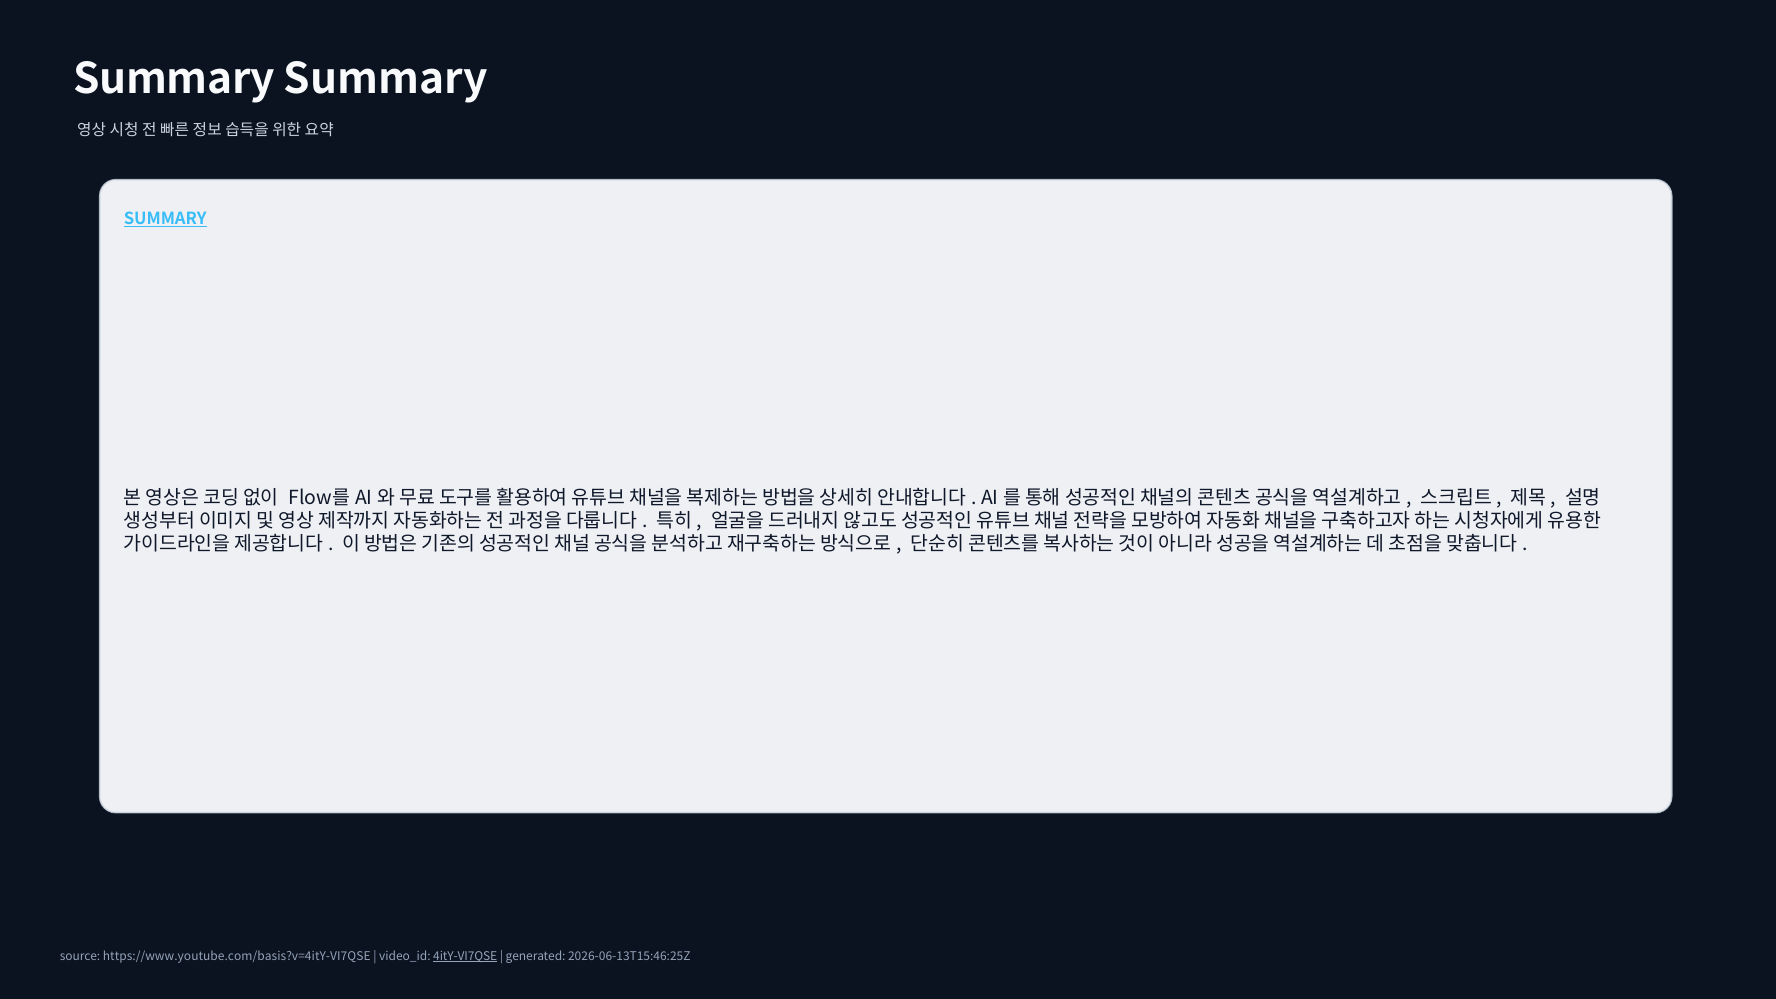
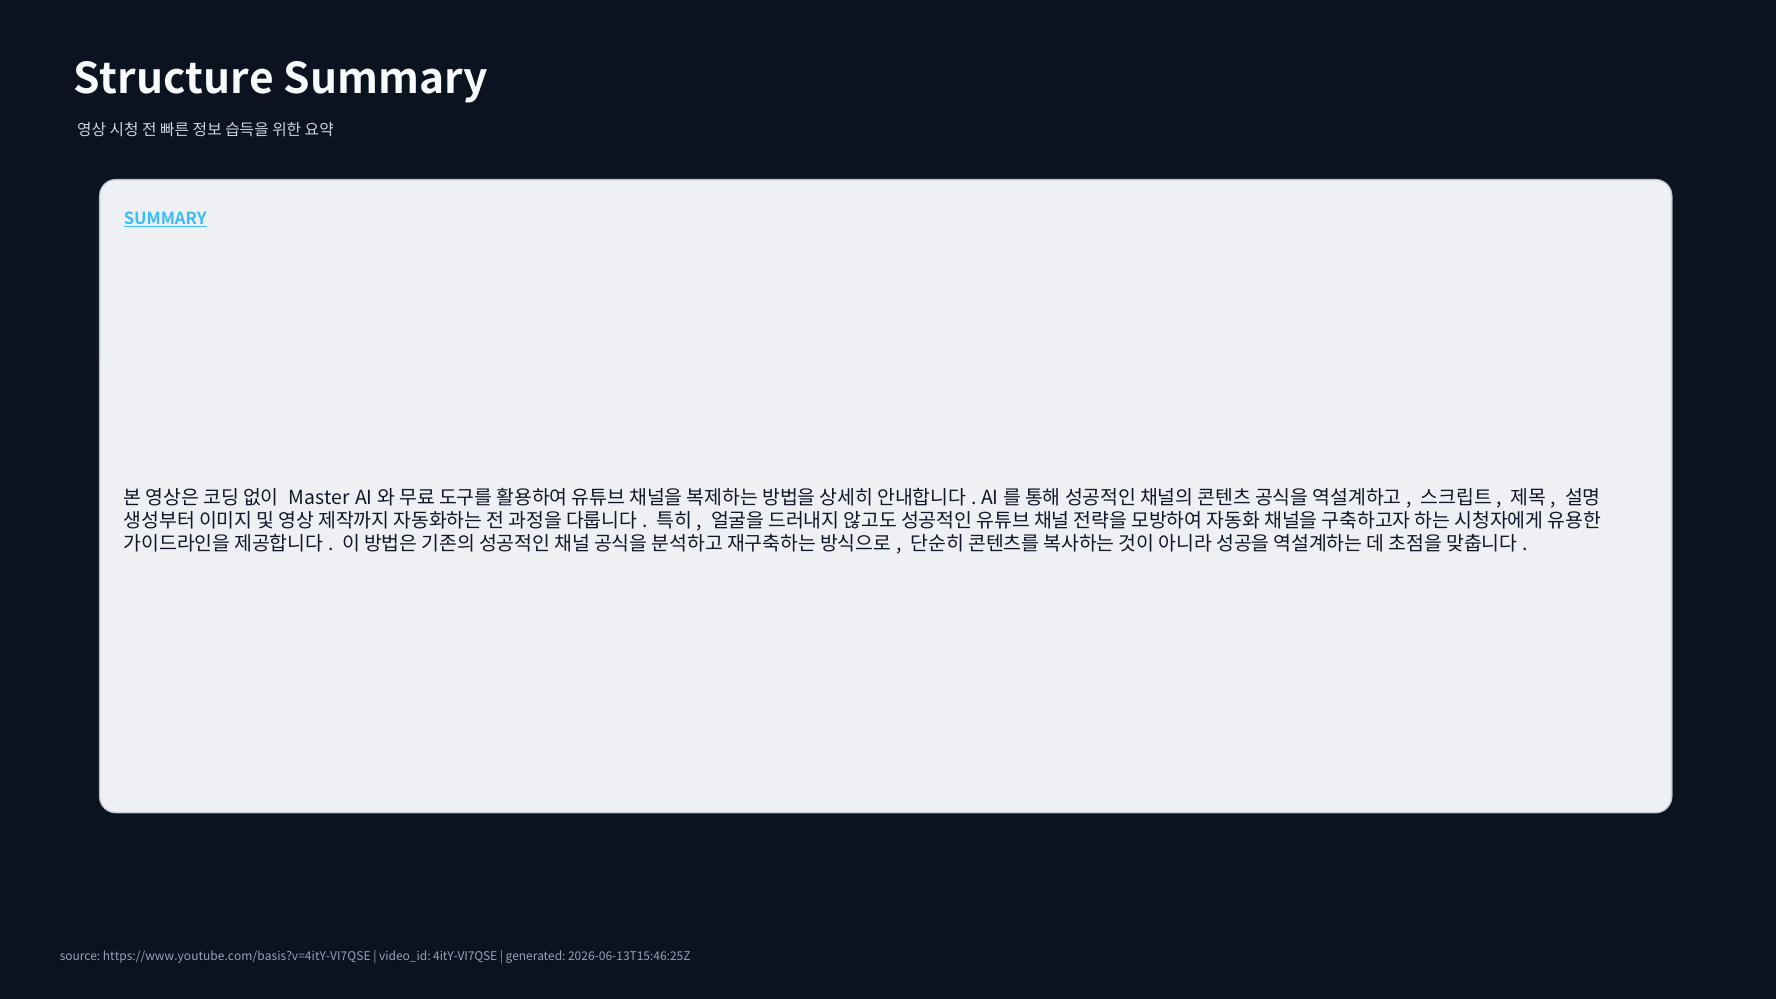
Summary at (174, 80): Summary -> Structure
Flow를: Flow를 -> Master
4itY-VI7QSE underline: present -> none
